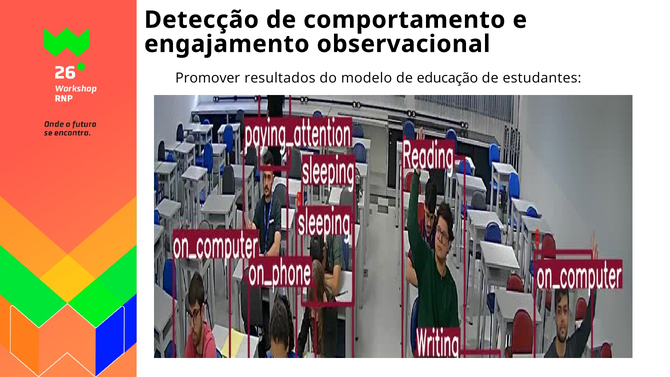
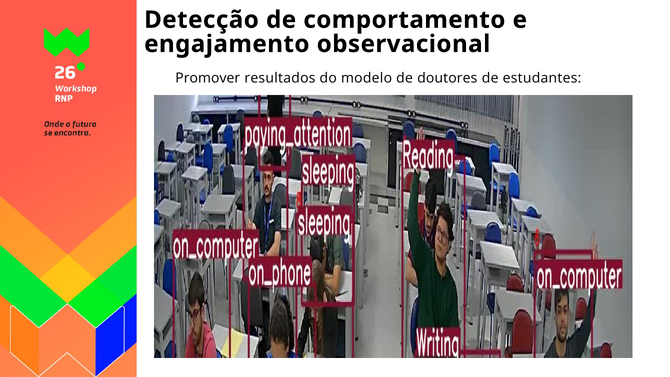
educação: educação -> doutores
